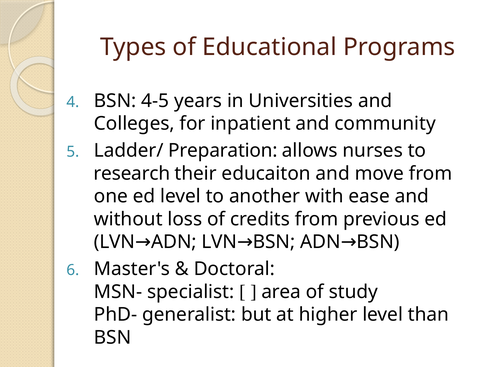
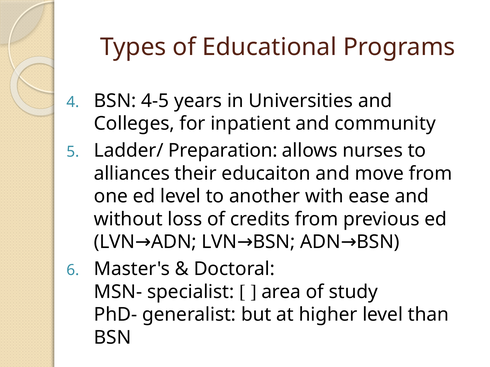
research: research -> alliances
